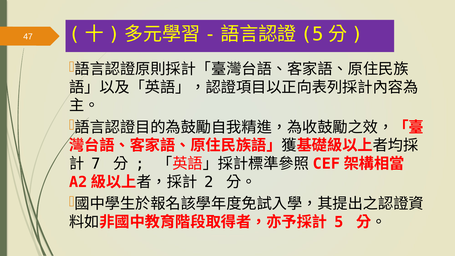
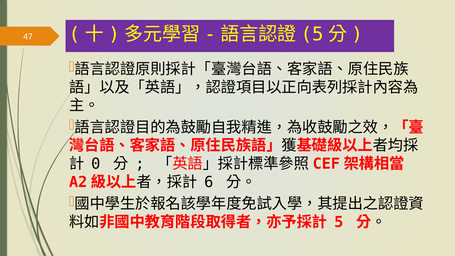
7: 7 -> 0
2: 2 -> 6
